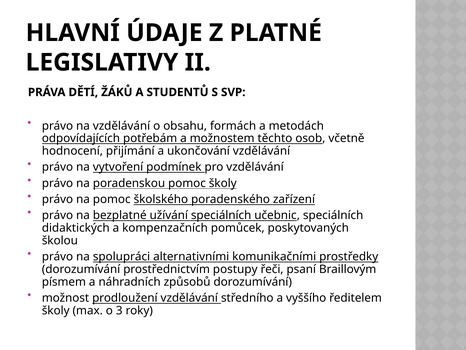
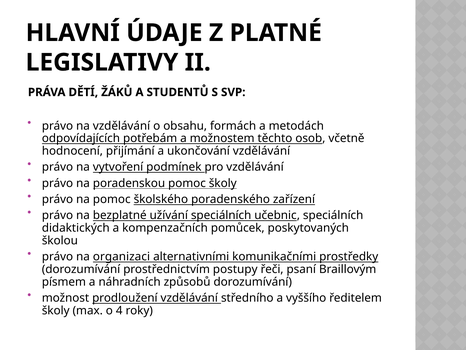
spolupráci: spolupráci -> organizaci
3: 3 -> 4
